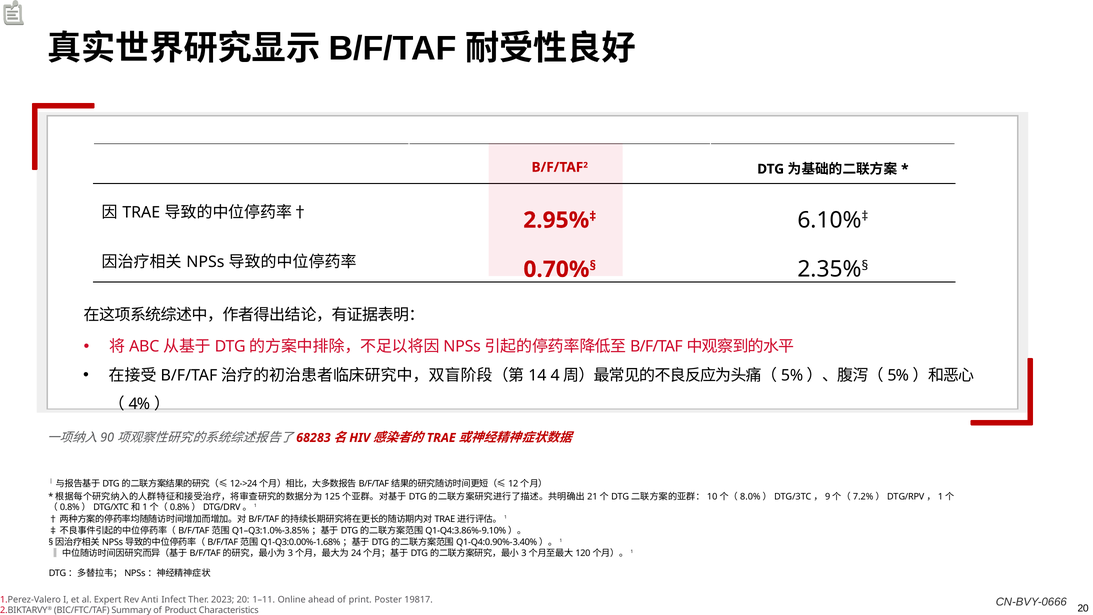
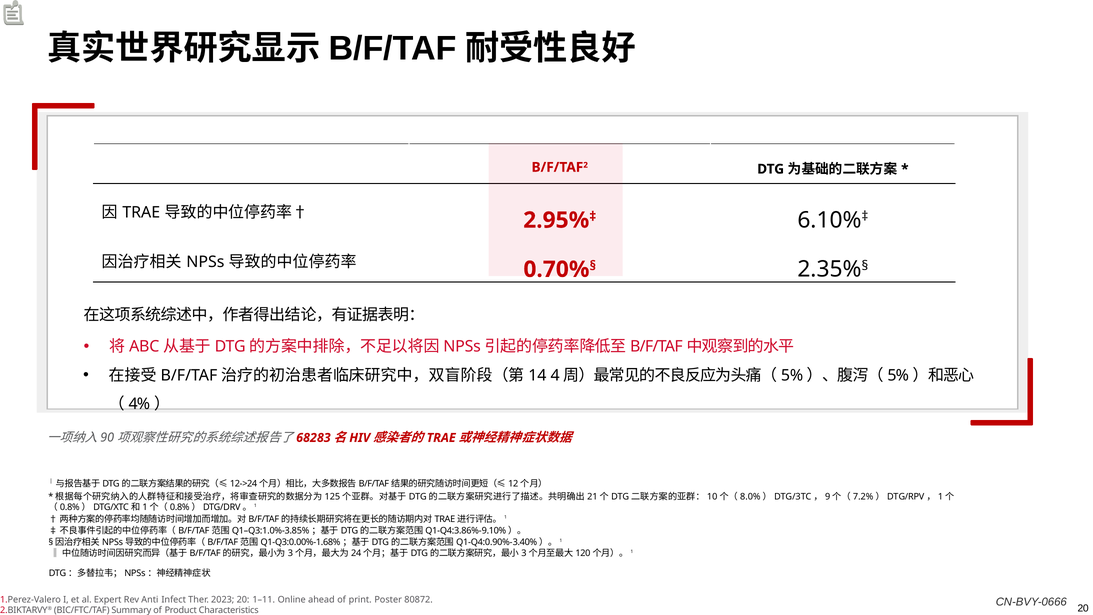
19817: 19817 -> 80872
